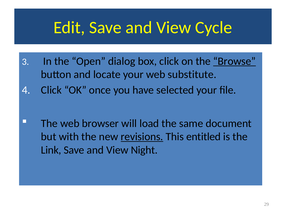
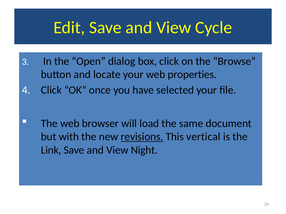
Browse underline: present -> none
substitute: substitute -> properties
entitled: entitled -> vertical
